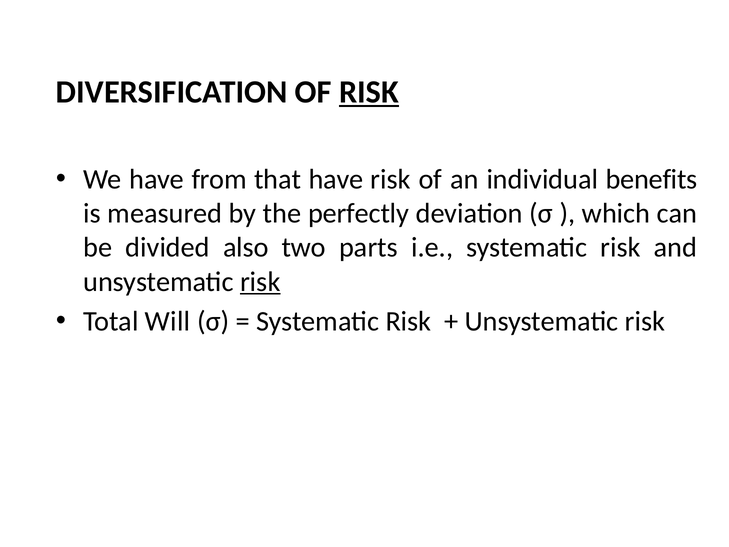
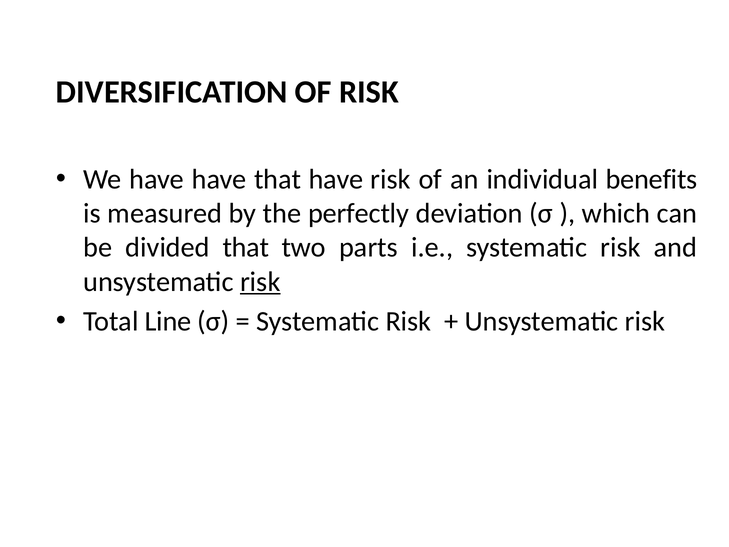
RISK at (369, 92) underline: present -> none
have from: from -> have
divided also: also -> that
Will: Will -> Line
